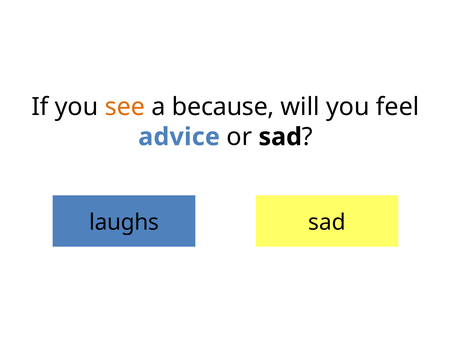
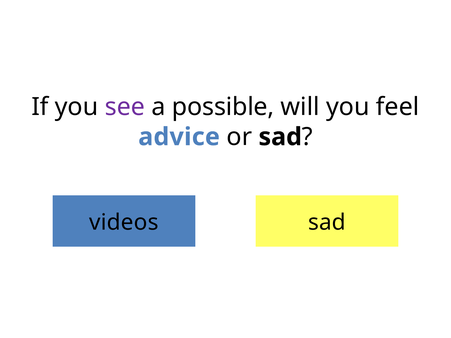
see colour: orange -> purple
because: because -> possible
laughs: laughs -> videos
